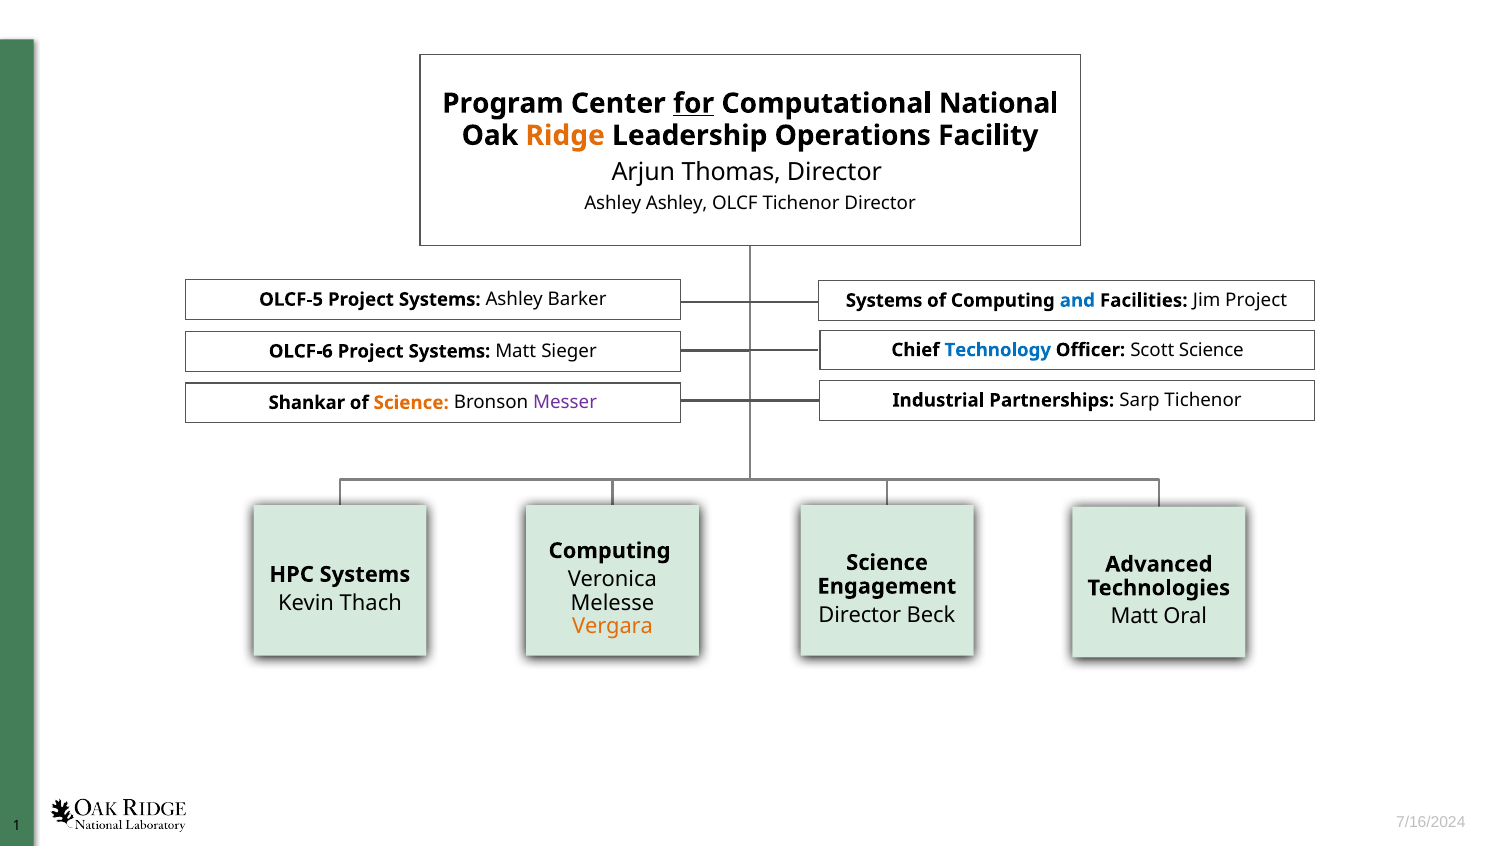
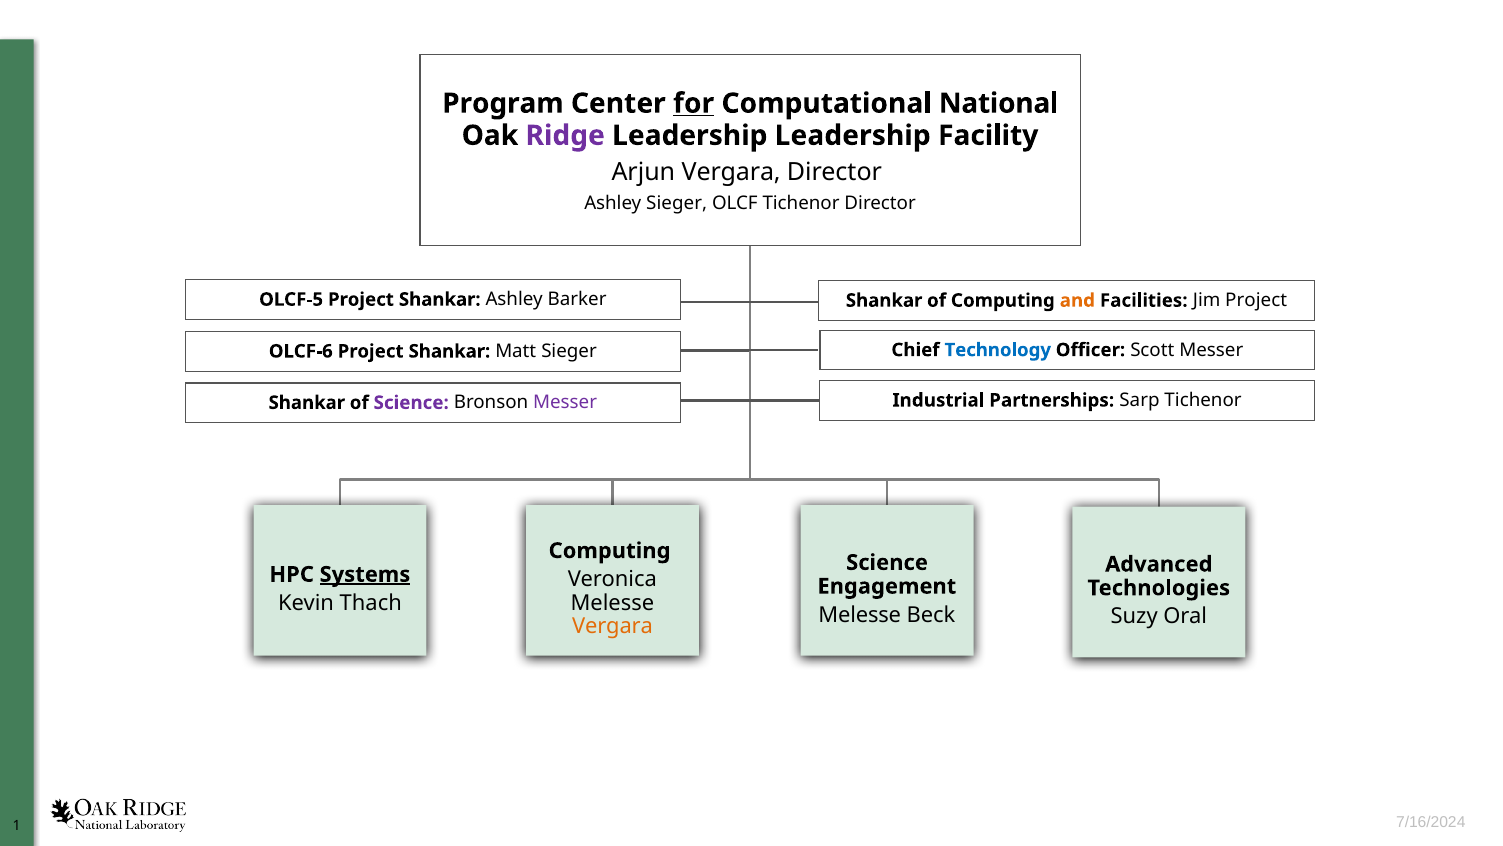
Ridge colour: orange -> purple
Leadership Operations: Operations -> Leadership
Arjun Thomas: Thomas -> Vergara
Ashley Ashley: Ashley -> Sieger
OLCF-5 Project Systems: Systems -> Shankar
Systems at (884, 300): Systems -> Shankar
and colour: blue -> orange
Scott Science: Science -> Messer
OLCF-6 Project Systems: Systems -> Shankar
Science at (411, 402) colour: orange -> purple
Systems at (365, 574) underline: none -> present
Director at (860, 614): Director -> Melesse
Matt at (1134, 616): Matt -> Suzy
